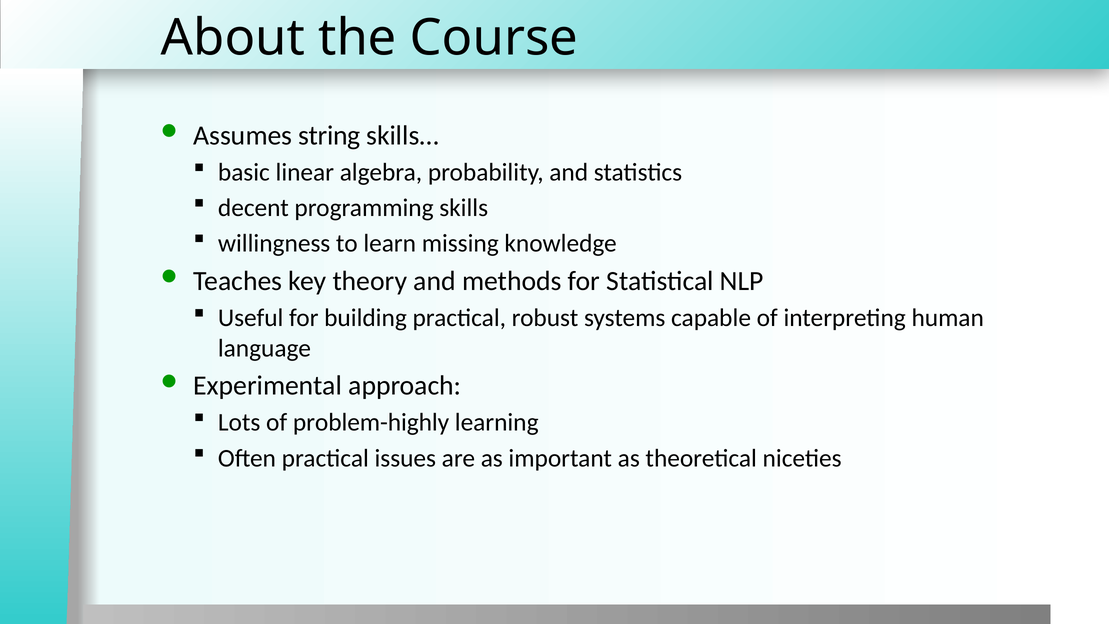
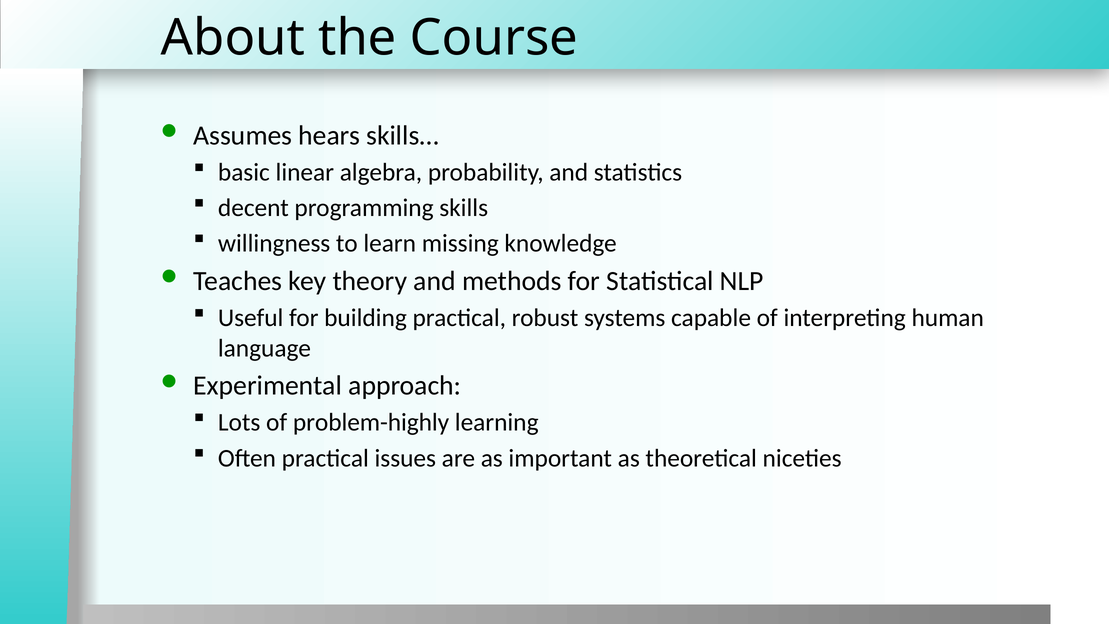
string: string -> hears
